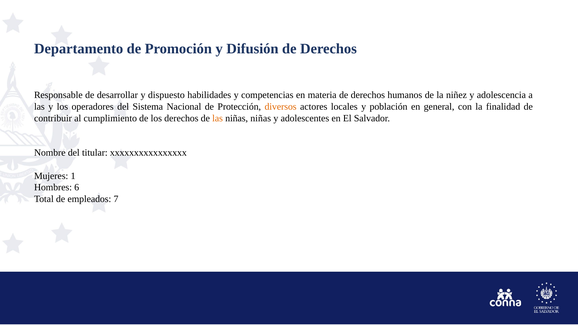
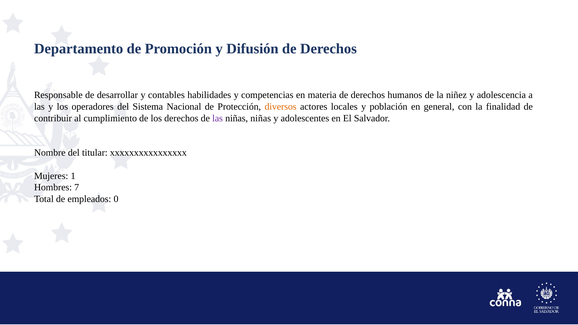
dispuesto: dispuesto -> contables
las at (218, 118) colour: orange -> purple
6: 6 -> 7
7: 7 -> 0
